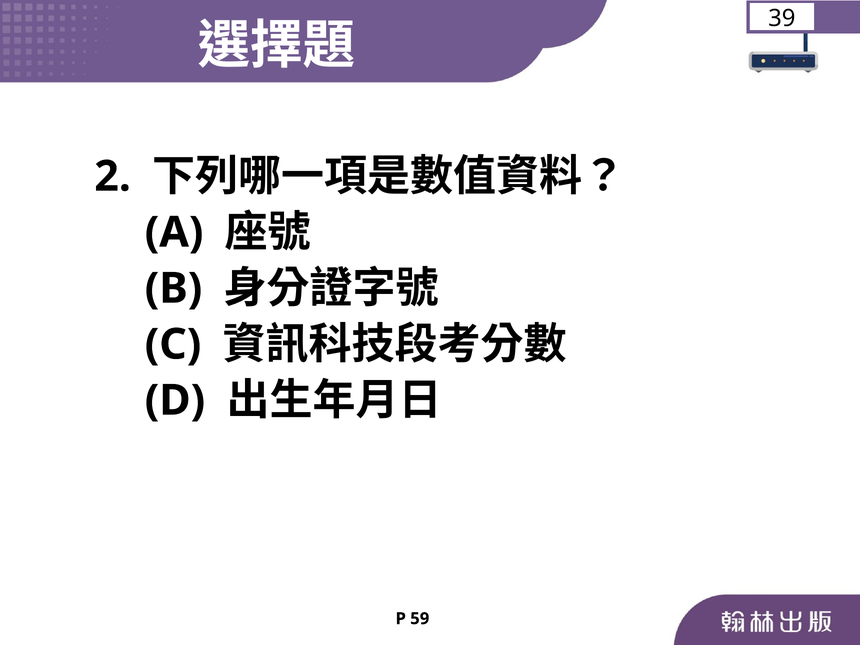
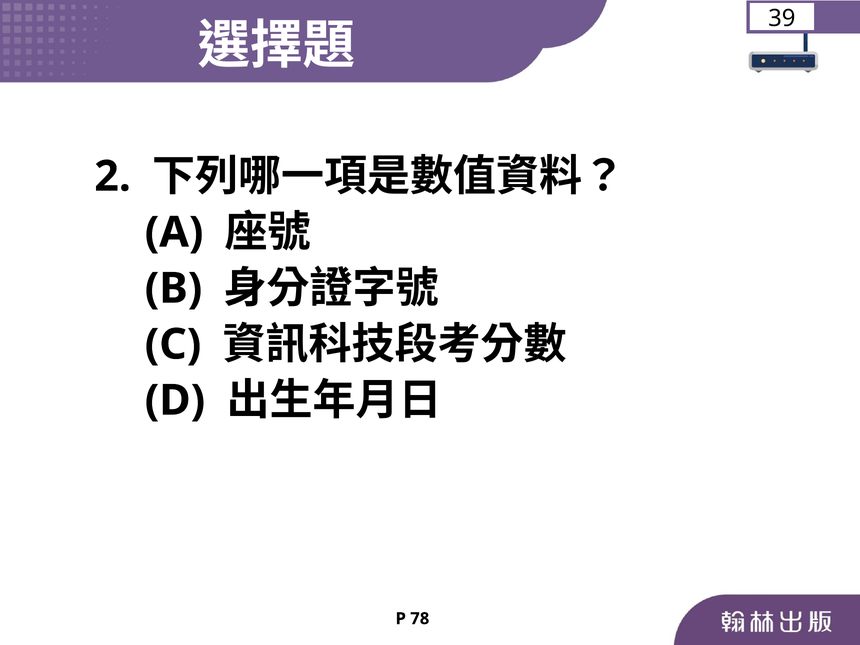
59: 59 -> 78
